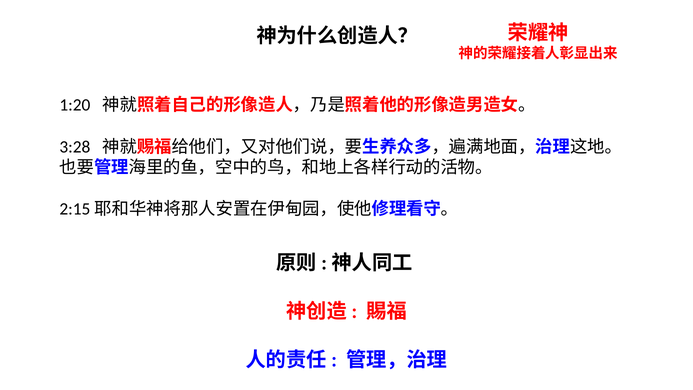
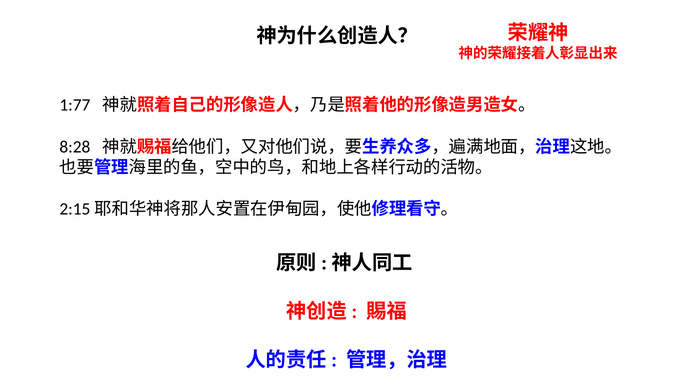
1:20: 1:20 -> 1:77
3:28: 3:28 -> 8:28
